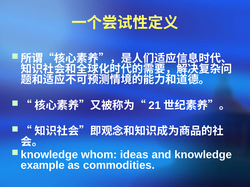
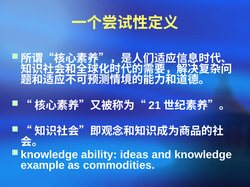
whom: whom -> ability
